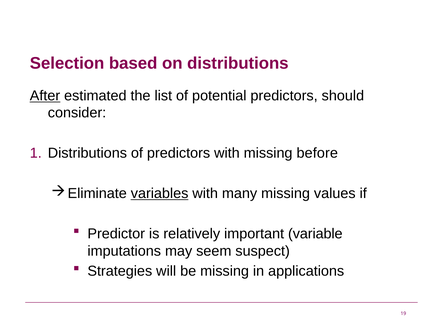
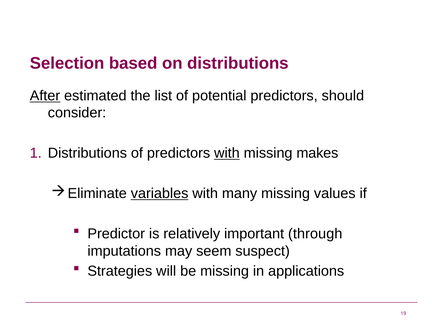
with at (227, 153) underline: none -> present
before: before -> makes
variable: variable -> through
